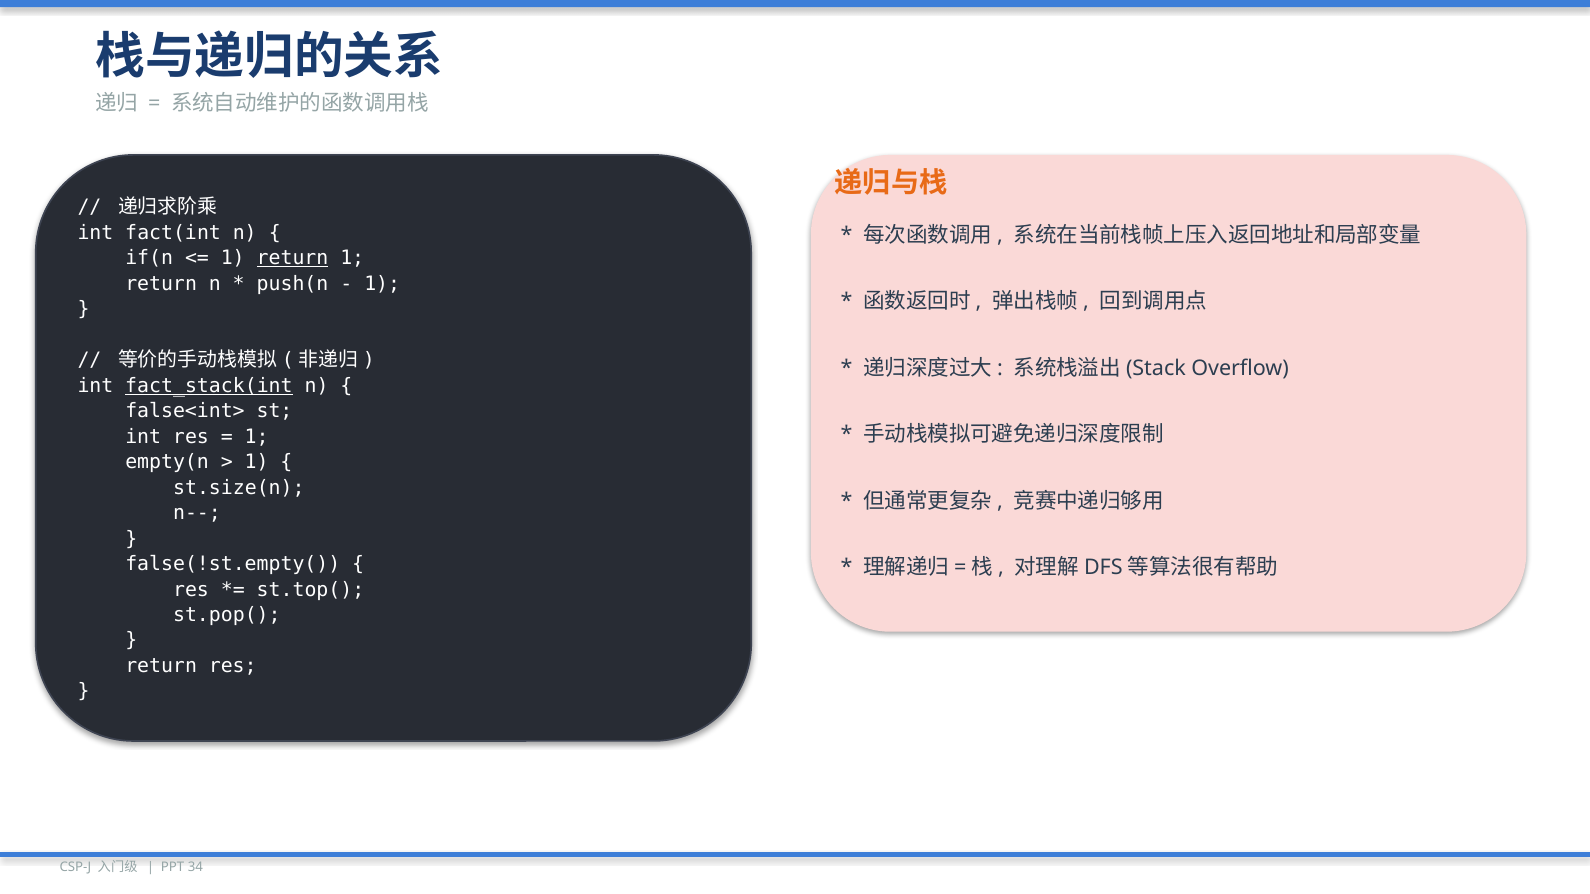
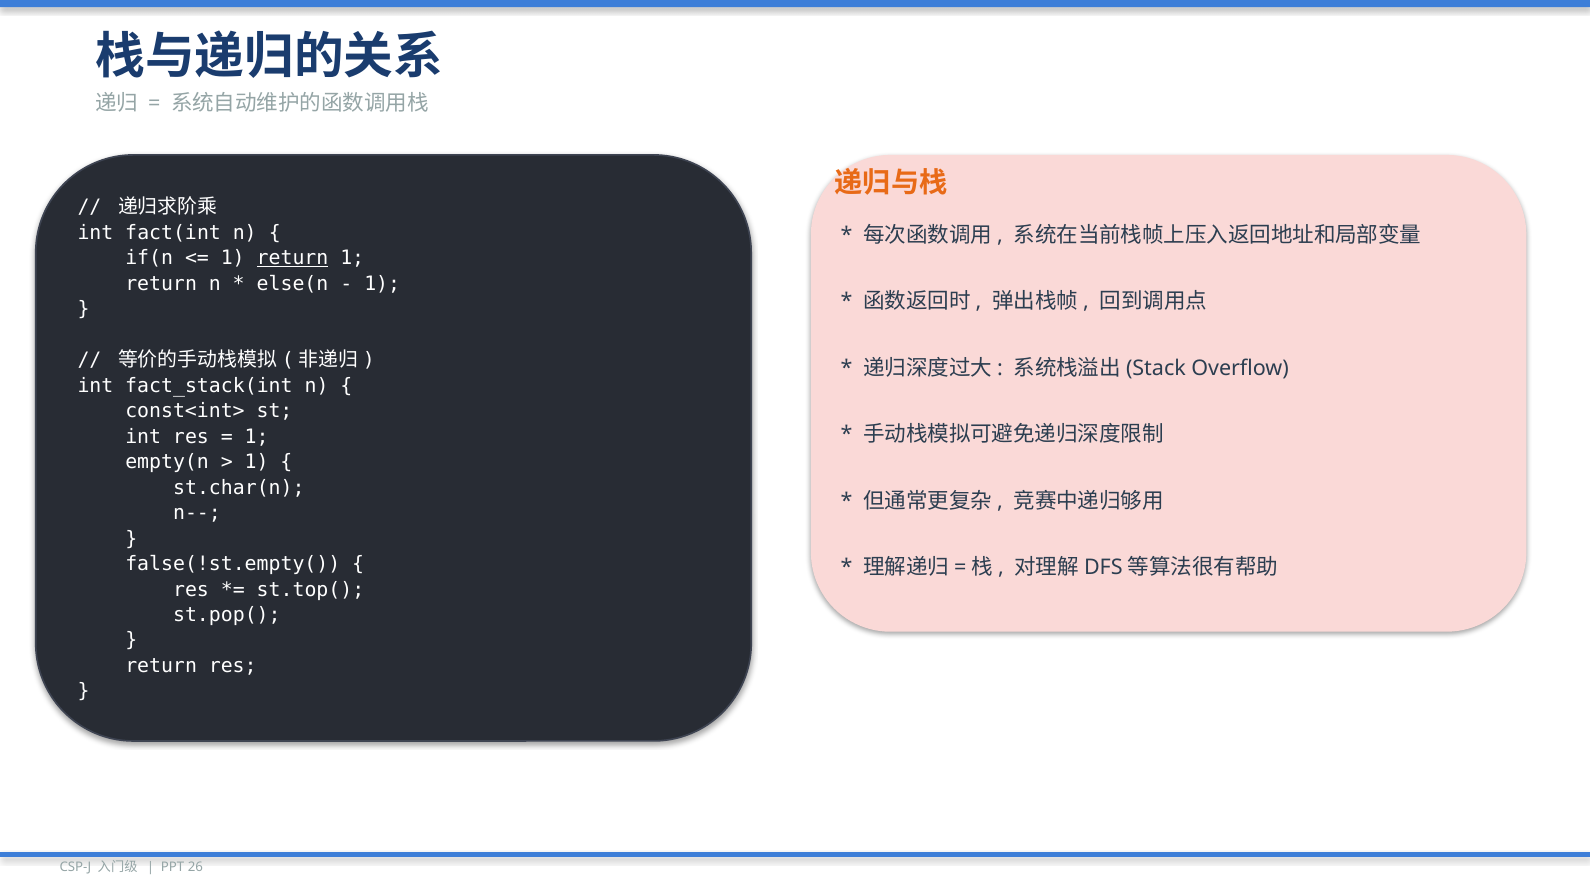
push(n: push(n -> else(n
fact_stack(int underline: present -> none
false<int>: false<int> -> const<int>
st.size(n: st.size(n -> st.char(n
34: 34 -> 26
